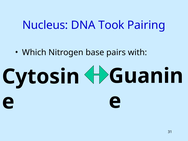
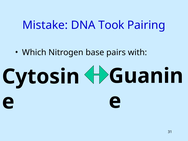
Nucleus: Nucleus -> Mistake
